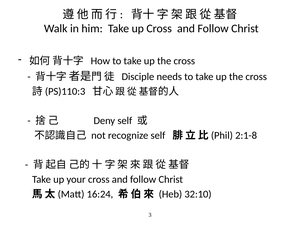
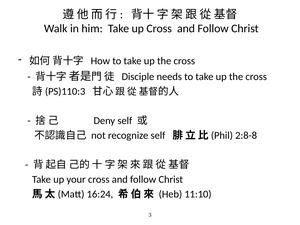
2:1-8: 2:1-8 -> 2:8-8
32:10: 32:10 -> 11:10
